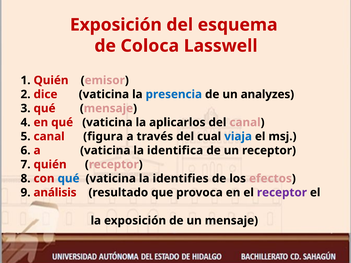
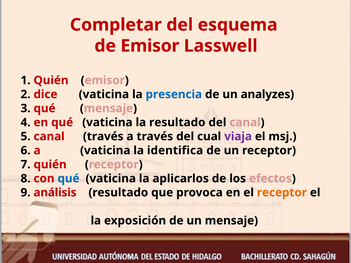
Exposición at (116, 25): Exposición -> Completar
de Coloca: Coloca -> Emisor
la aplicarlos: aplicarlos -> resultado
canal figura: figura -> través
viaja colour: blue -> purple
identifies: identifies -> aplicarlos
receptor at (282, 193) colour: purple -> orange
